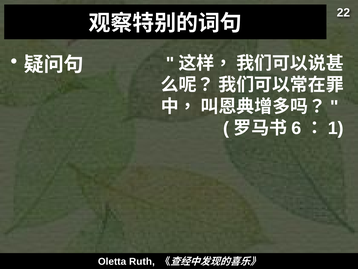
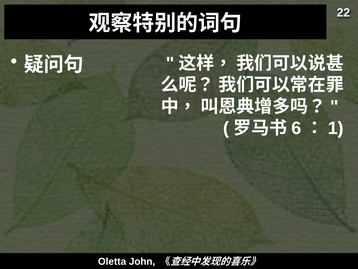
Ruth: Ruth -> John
